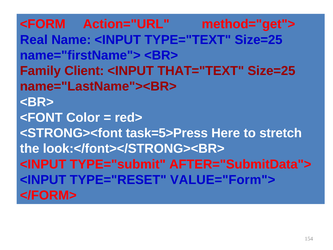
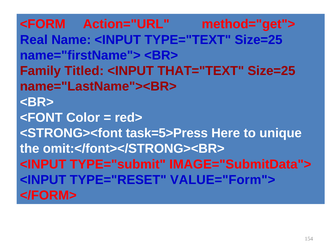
Client: Client -> Titled
stretch: stretch -> unique
look:</font></STRONG><BR>: look:</font></STRONG><BR> -> omit:</font></STRONG><BR>
AFTER="SubmitData">: AFTER="SubmitData"> -> IMAGE="SubmitData">
